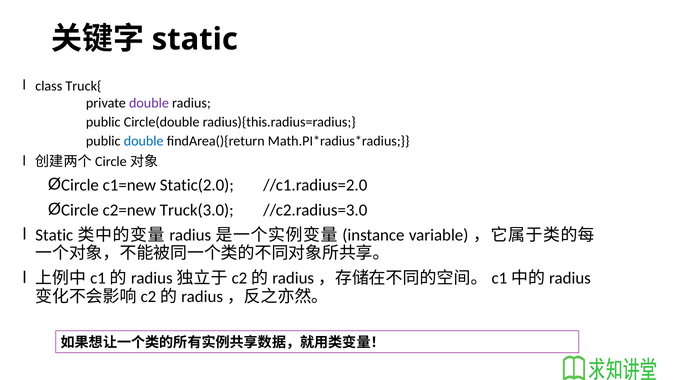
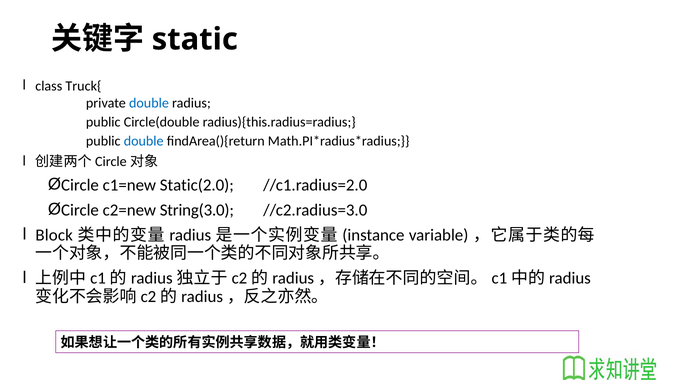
double at (149, 103) colour: purple -> blue
Truck(3.0: Truck(3.0 -> String(3.0
Static at (54, 235): Static -> Block
